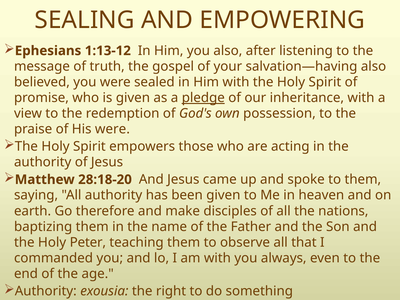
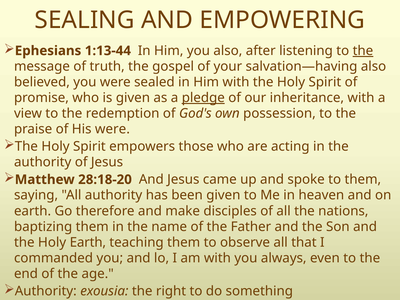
1:13-12: 1:13-12 -> 1:13-44
the at (363, 51) underline: none -> present
Holy Peter: Peter -> Earth
